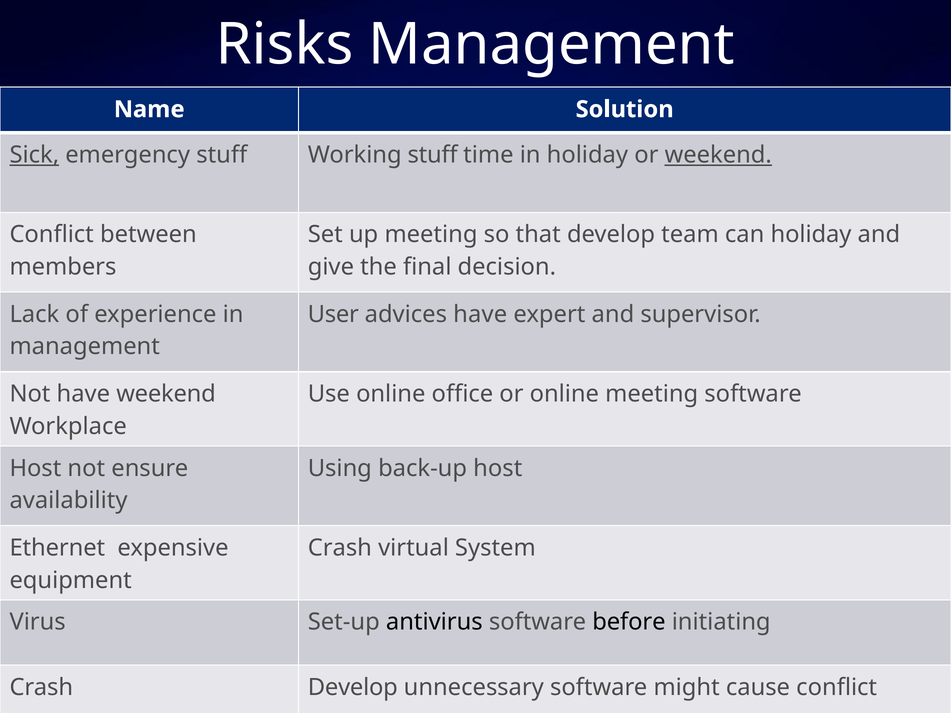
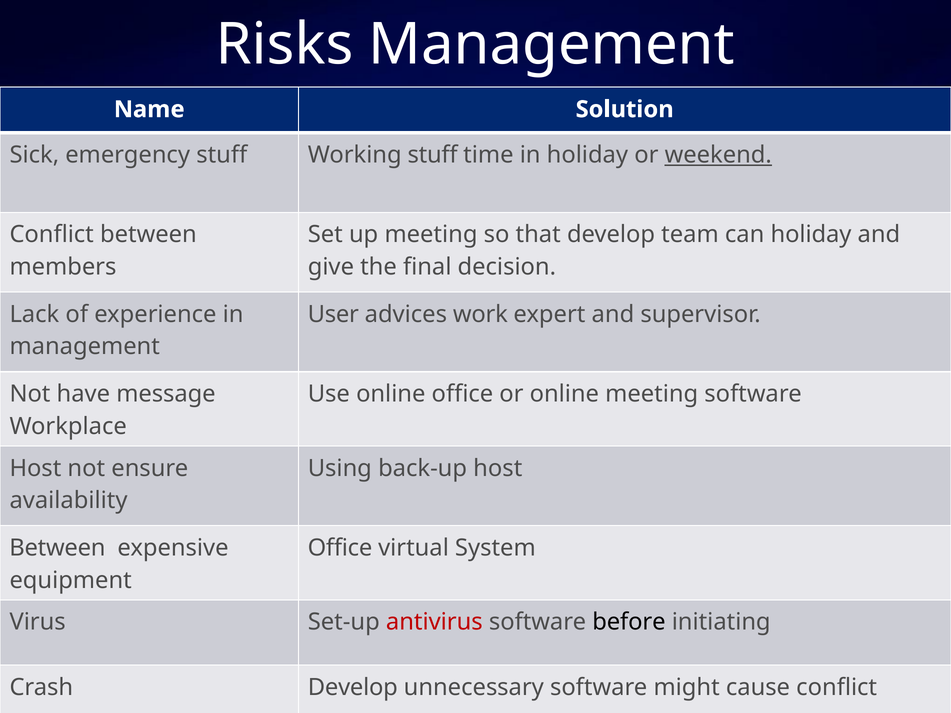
Sick underline: present -> none
advices have: have -> work
have weekend: weekend -> message
Ethernet at (57, 548): Ethernet -> Between
Crash at (340, 548): Crash -> Office
antivirus colour: black -> red
